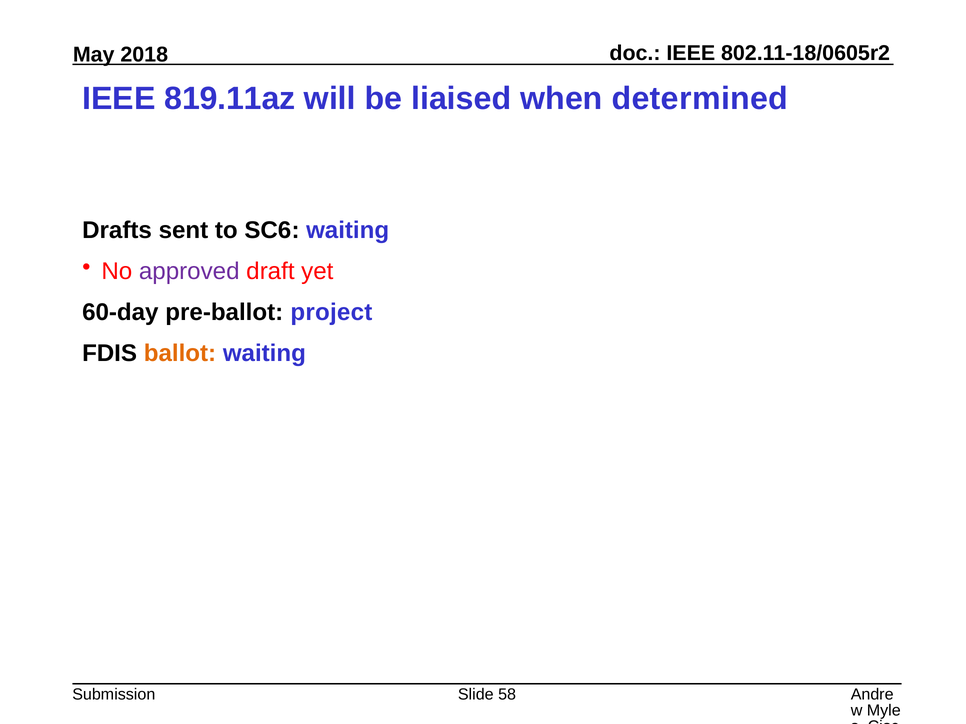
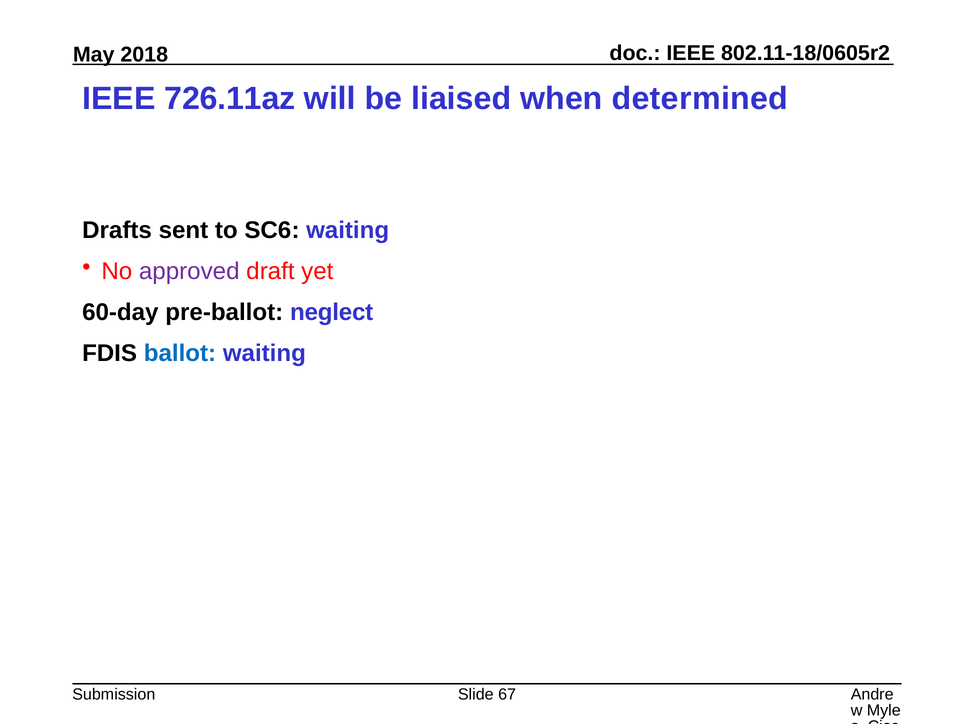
819.11az: 819.11az -> 726.11az
project: project -> neglect
ballot colour: orange -> blue
58: 58 -> 67
